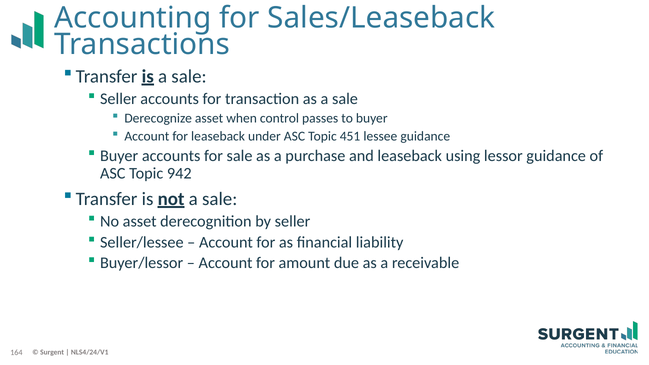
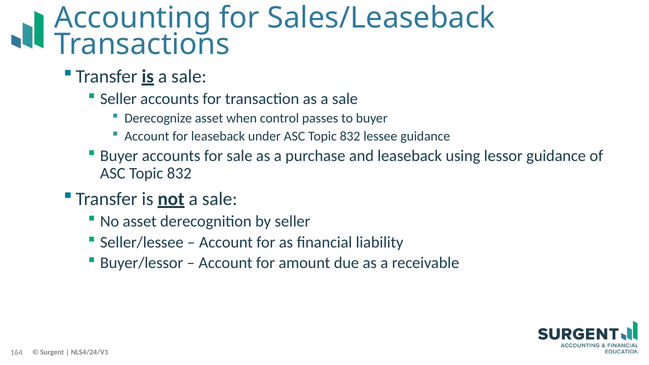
under ASC Topic 451: 451 -> 832
942 at (179, 173): 942 -> 832
